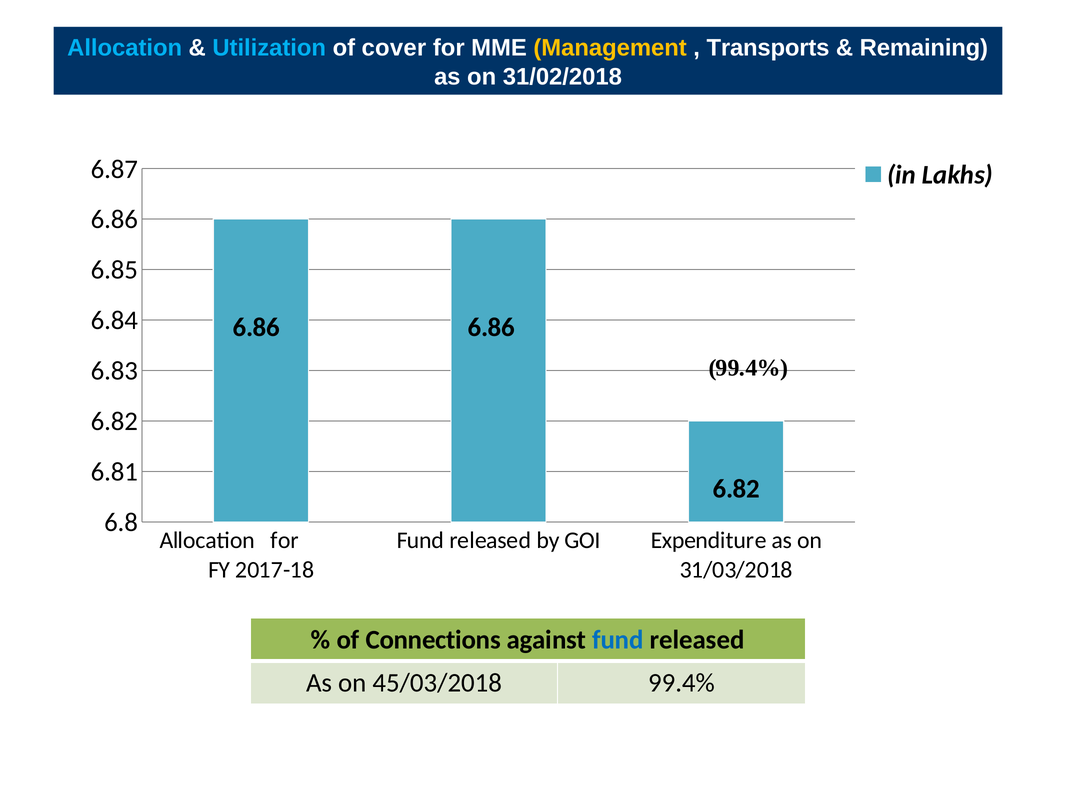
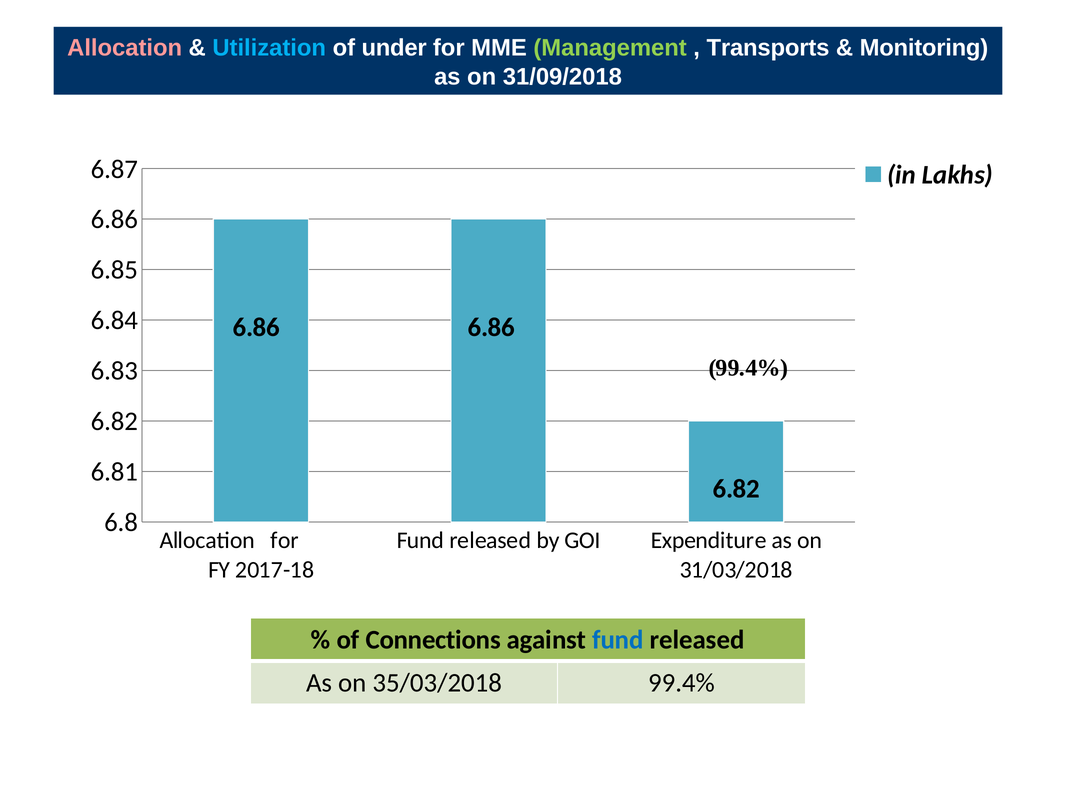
Allocation at (125, 48) colour: light blue -> pink
cover: cover -> under
Management colour: yellow -> light green
Remaining: Remaining -> Monitoring
31/02/2018: 31/02/2018 -> 31/09/2018
45/03/2018: 45/03/2018 -> 35/03/2018
